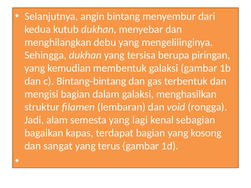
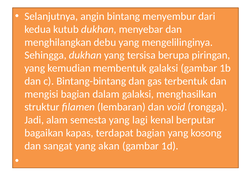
sebagian: sebagian -> berputar
terus: terus -> akan
